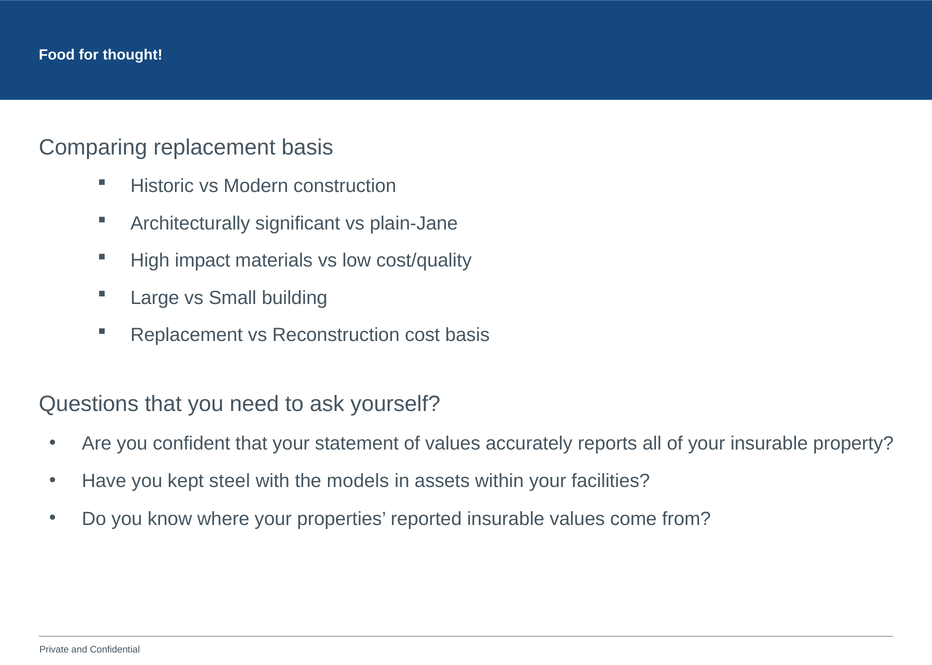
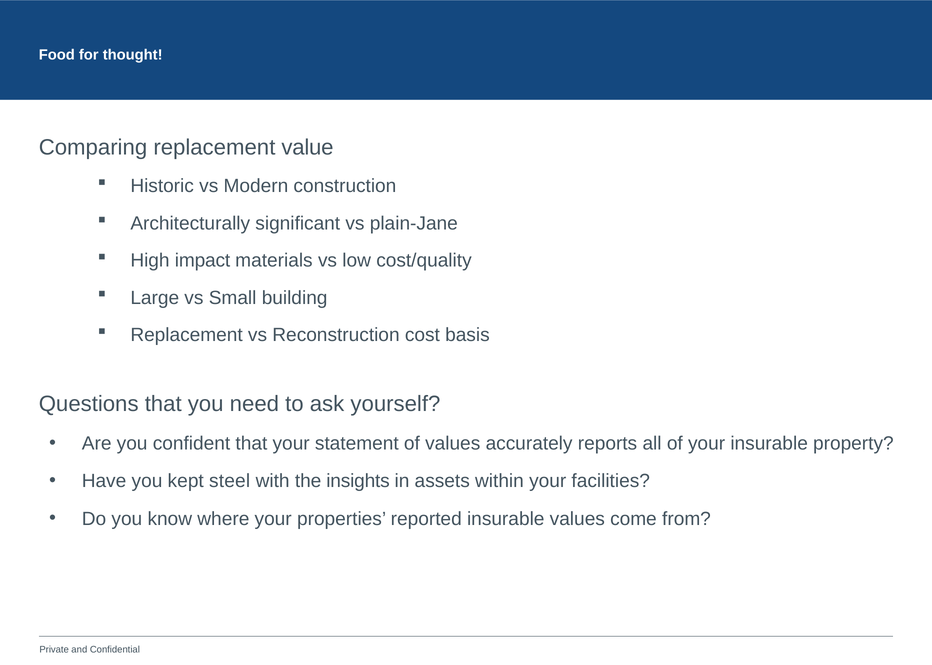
replacement basis: basis -> value
models: models -> insights
